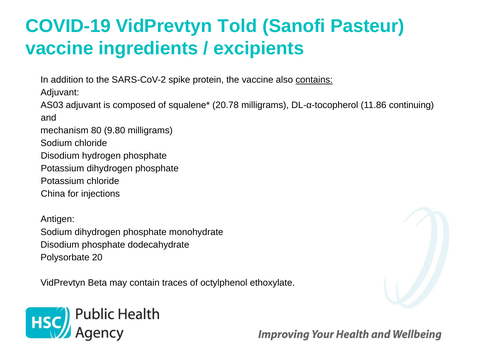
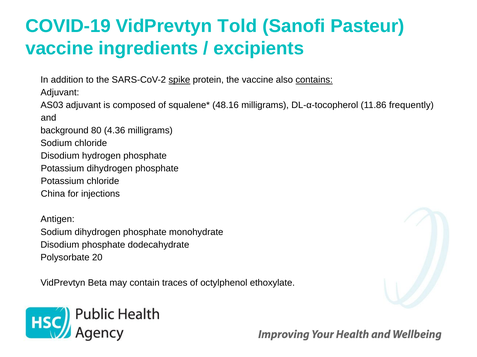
spike underline: none -> present
20.78: 20.78 -> 48.16
continuing: continuing -> frequently
mechanism: mechanism -> background
9.80: 9.80 -> 4.36
